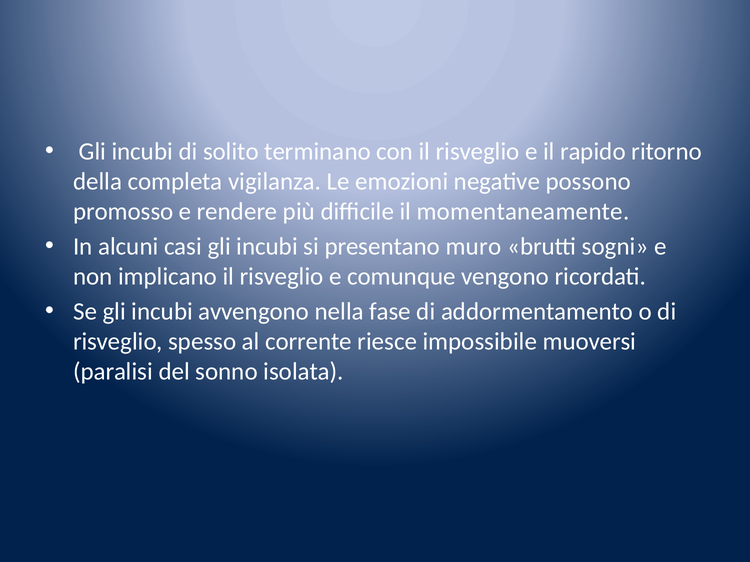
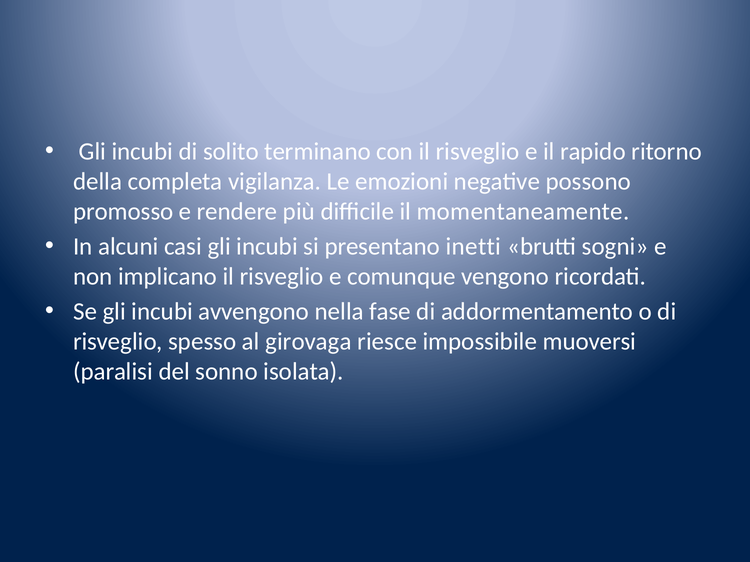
muro: muro -> inetti
corrente: corrente -> girovaga
